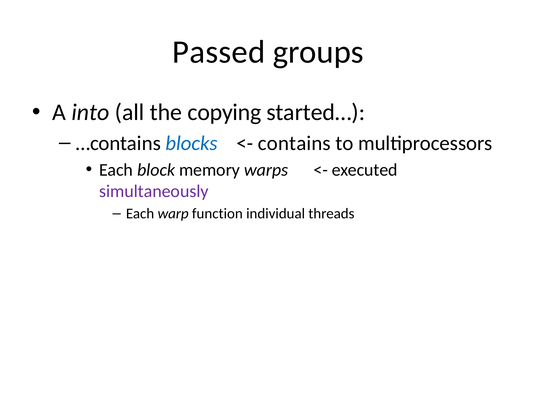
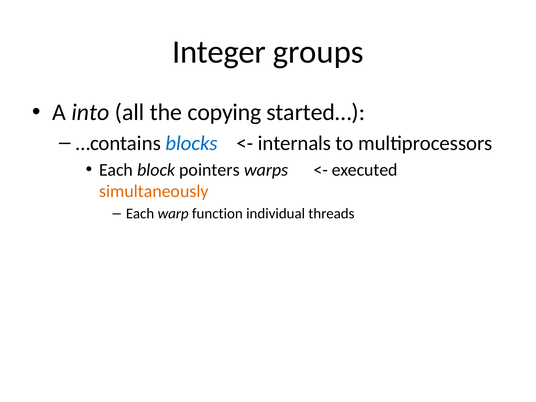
Passed: Passed -> Integer
contains: contains -> internals
memory: memory -> pointers
simultaneously colour: purple -> orange
